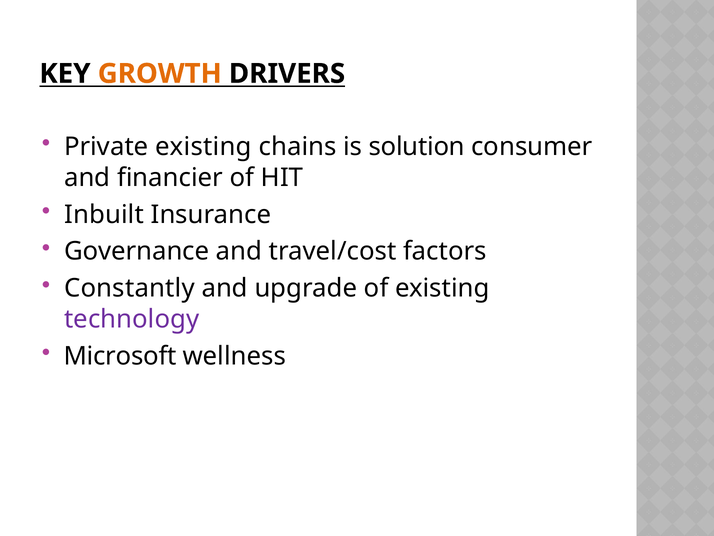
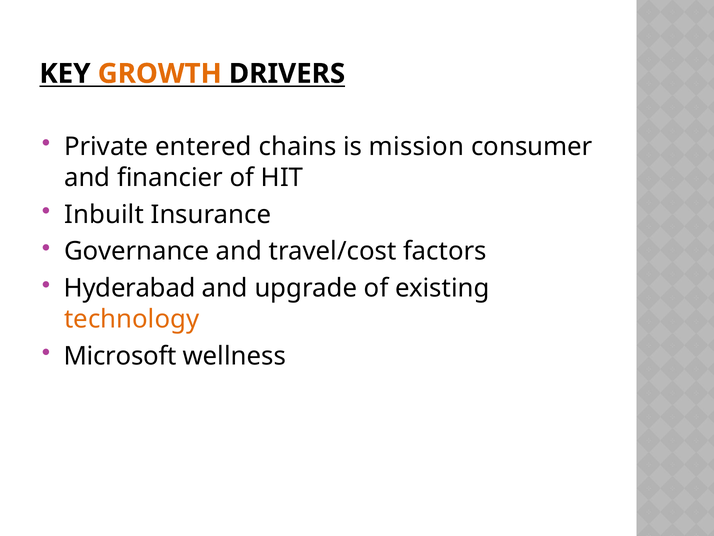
Private existing: existing -> entered
solution: solution -> mission
Constantly: Constantly -> Hyderabad
technology colour: purple -> orange
